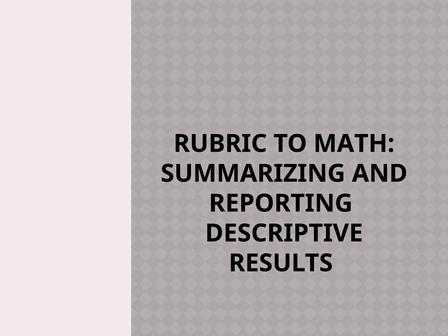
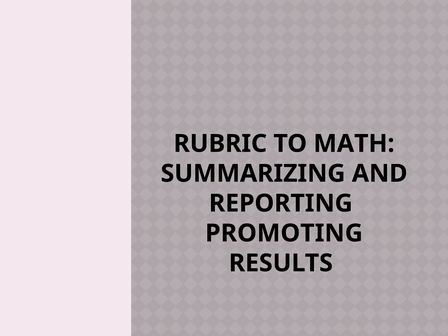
DESCRIPTIVE: DESCRIPTIVE -> PROMOTING
